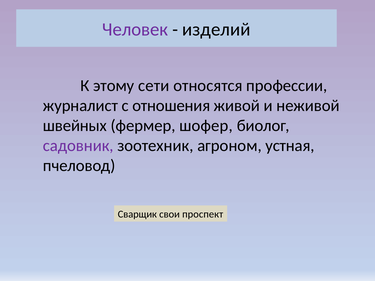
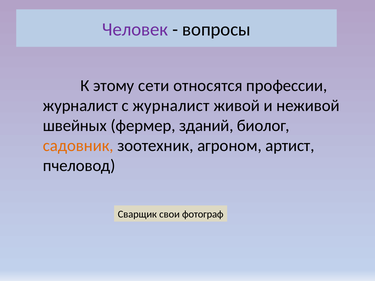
изделий: изделий -> вопросы
с отношения: отношения -> журналист
шофер: шофер -> зданий
садовник colour: purple -> orange
устная: устная -> артист
проспект: проспект -> фотограф
